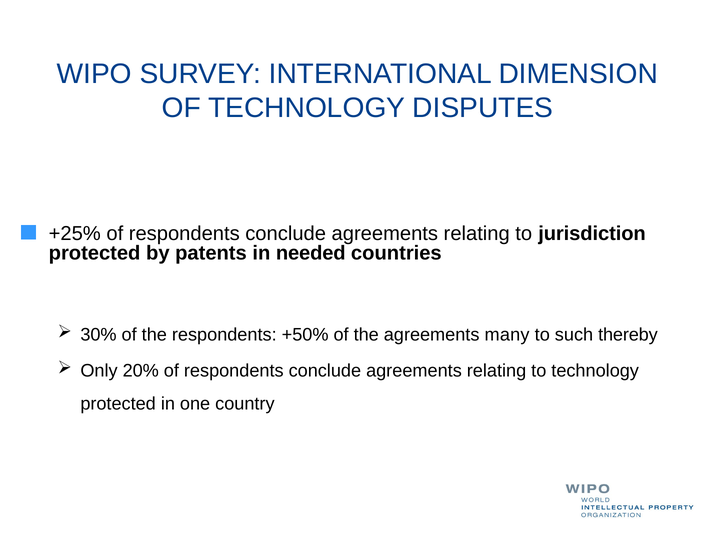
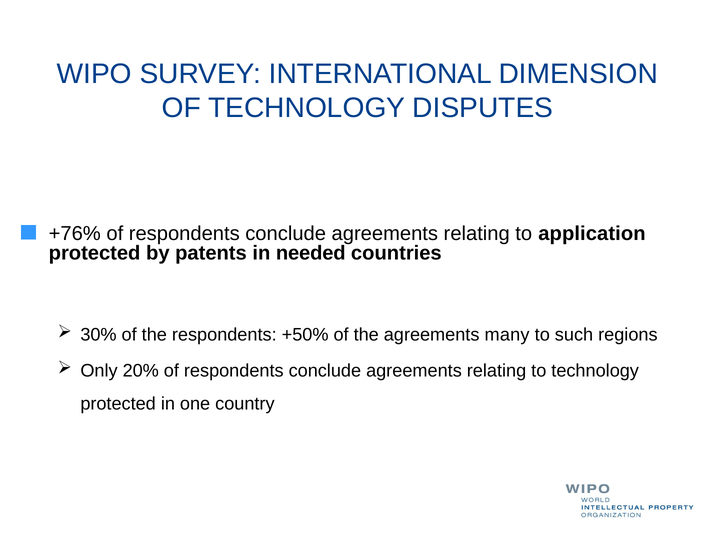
+25%: +25% -> +76%
jurisdiction: jurisdiction -> application
thereby: thereby -> regions
